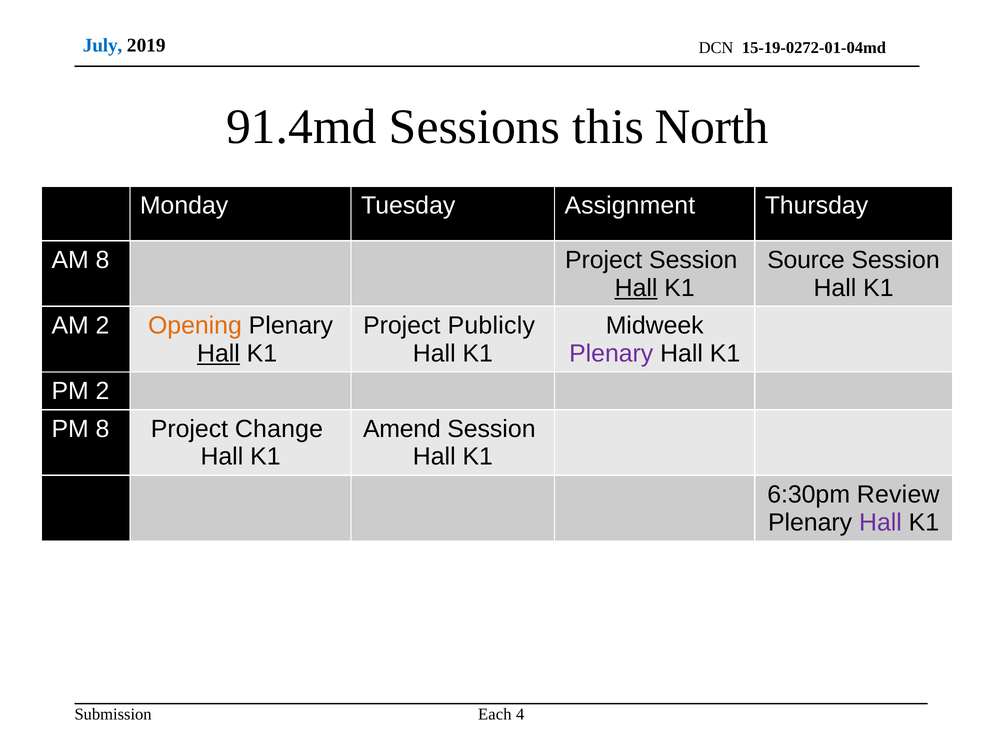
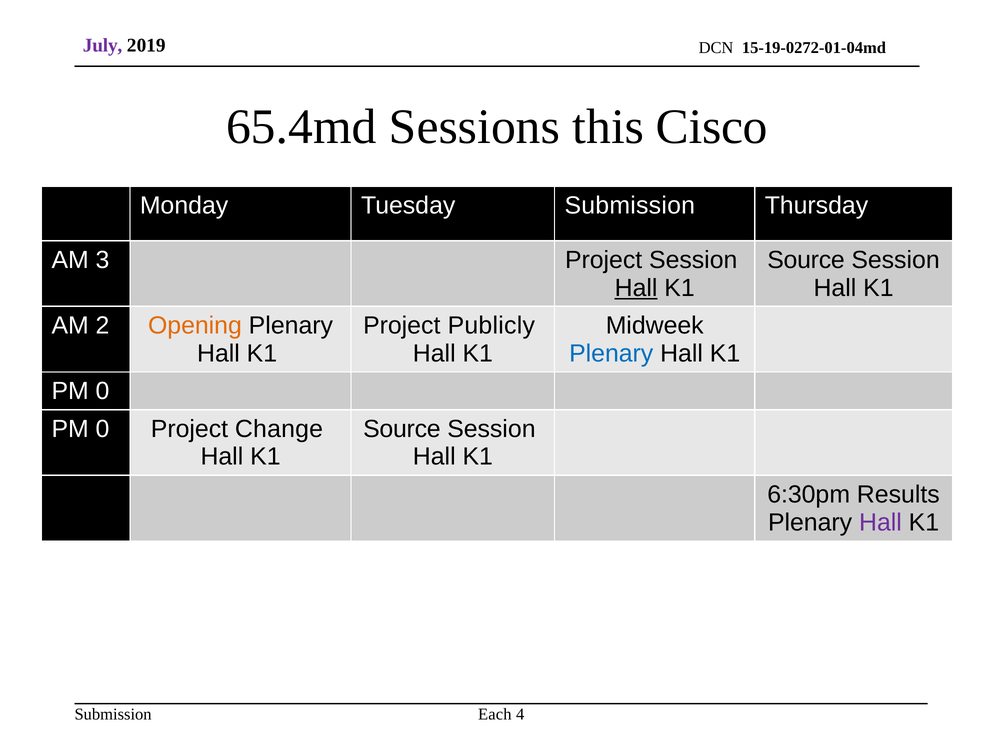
July colour: blue -> purple
91.4md: 91.4md -> 65.4md
North: North -> Cisco
Tuesday Assignment: Assignment -> Submission
AM 8: 8 -> 3
Hall at (218, 354) underline: present -> none
Plenary at (611, 354) colour: purple -> blue
2 at (102, 391): 2 -> 0
8 at (102, 429): 8 -> 0
Amend at (402, 429): Amend -> Source
Review: Review -> Results
